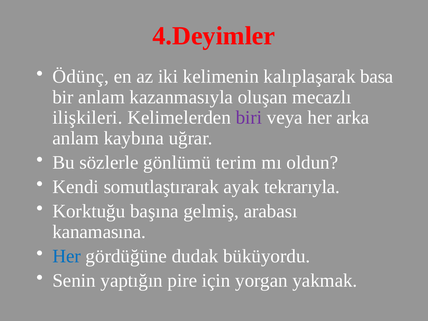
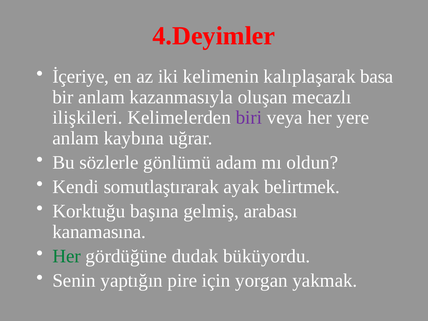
Ödünç: Ödünç -> İçeriye
arka: arka -> yere
terim: terim -> adam
tekrarıyla: tekrarıyla -> belirtmek
Her at (67, 256) colour: blue -> green
